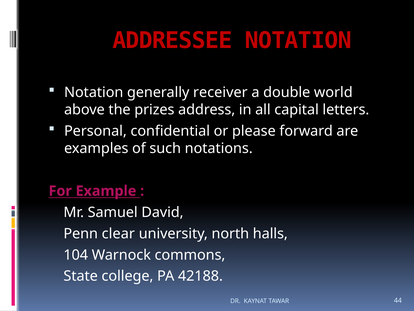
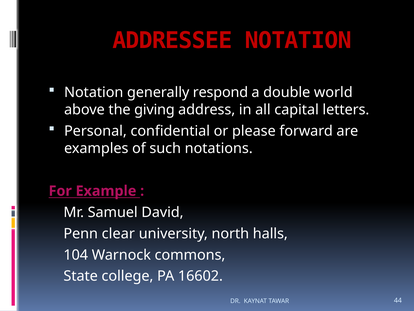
receiver: receiver -> respond
prizes: prizes -> giving
42188: 42188 -> 16602
